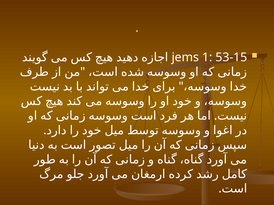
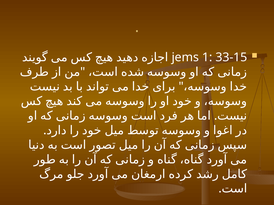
53-15: 53-15 -> 33-15
